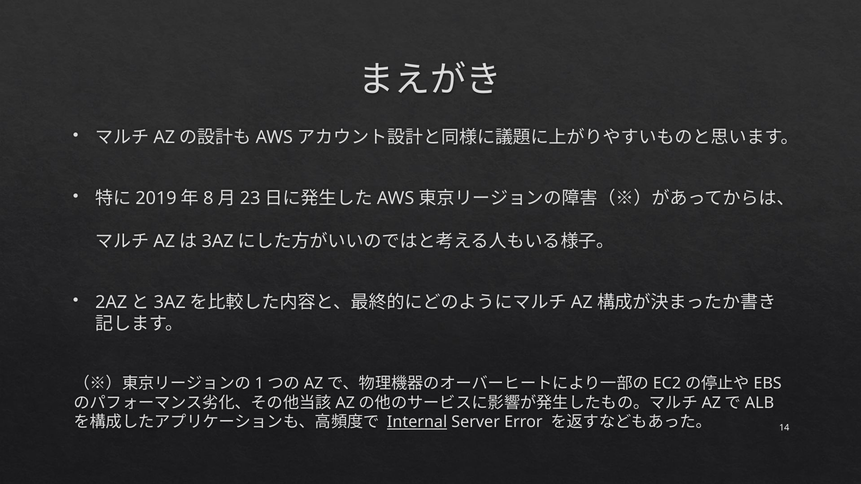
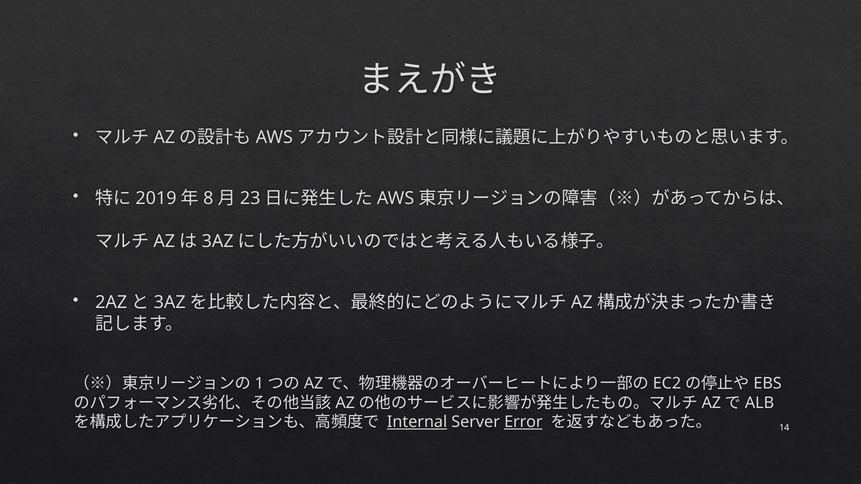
Error underline: none -> present
